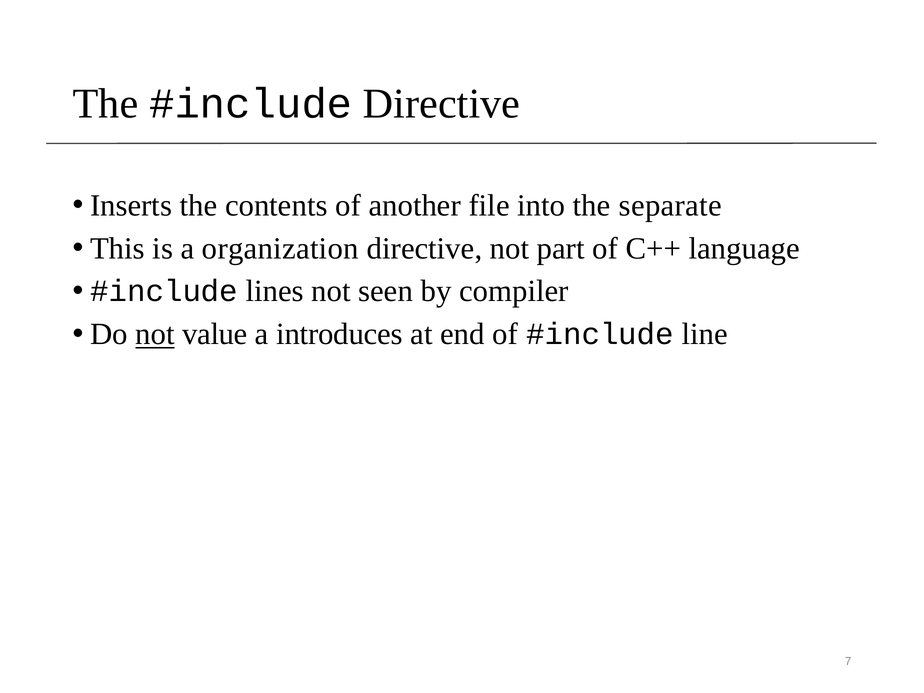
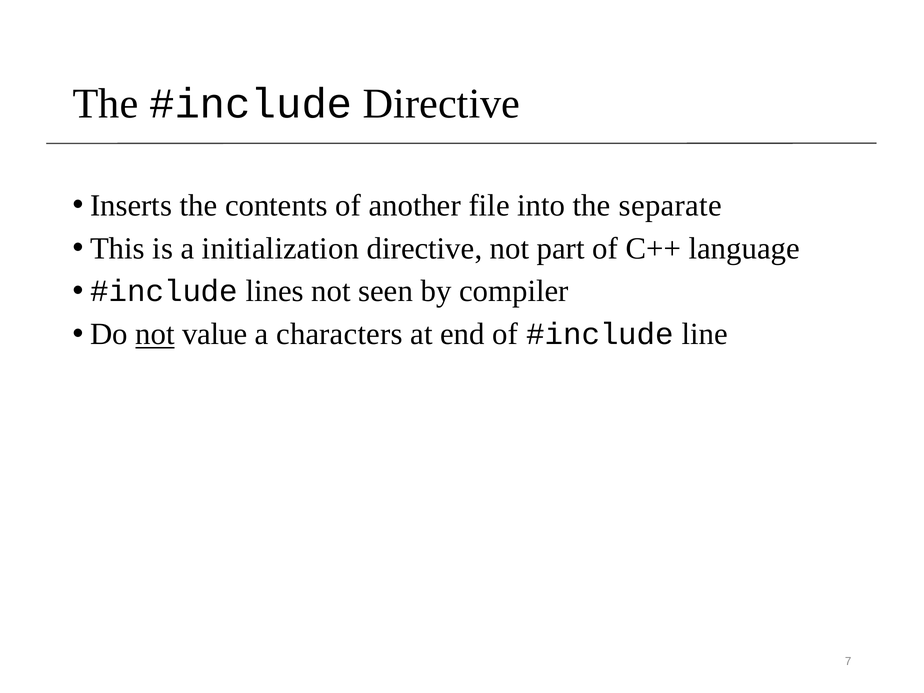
organization: organization -> initialization
introduces: introduces -> characters
